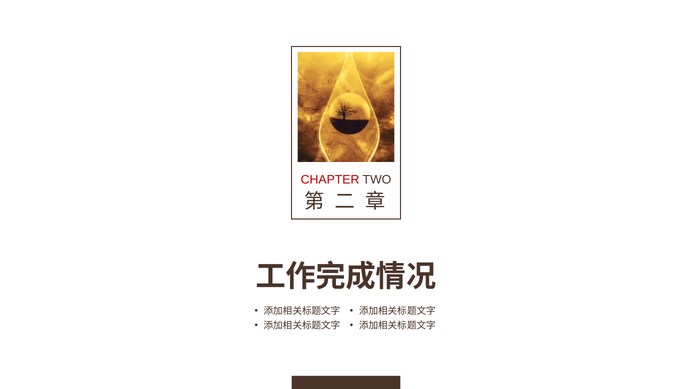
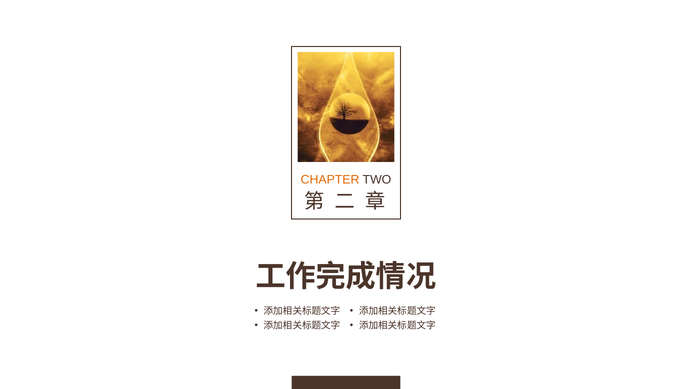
CHAPTER colour: red -> orange
